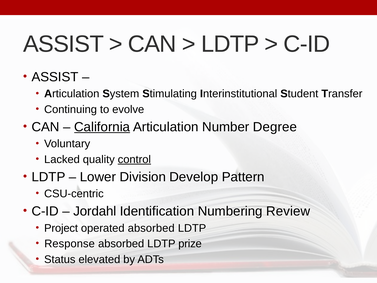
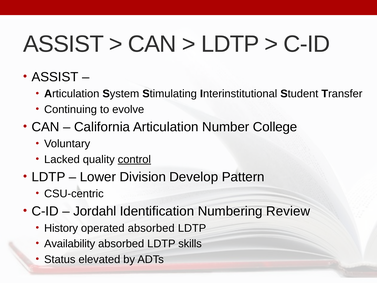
California underline: present -> none
Degree: Degree -> College
Project: Project -> History
Response: Response -> Availability
prize: prize -> skills
